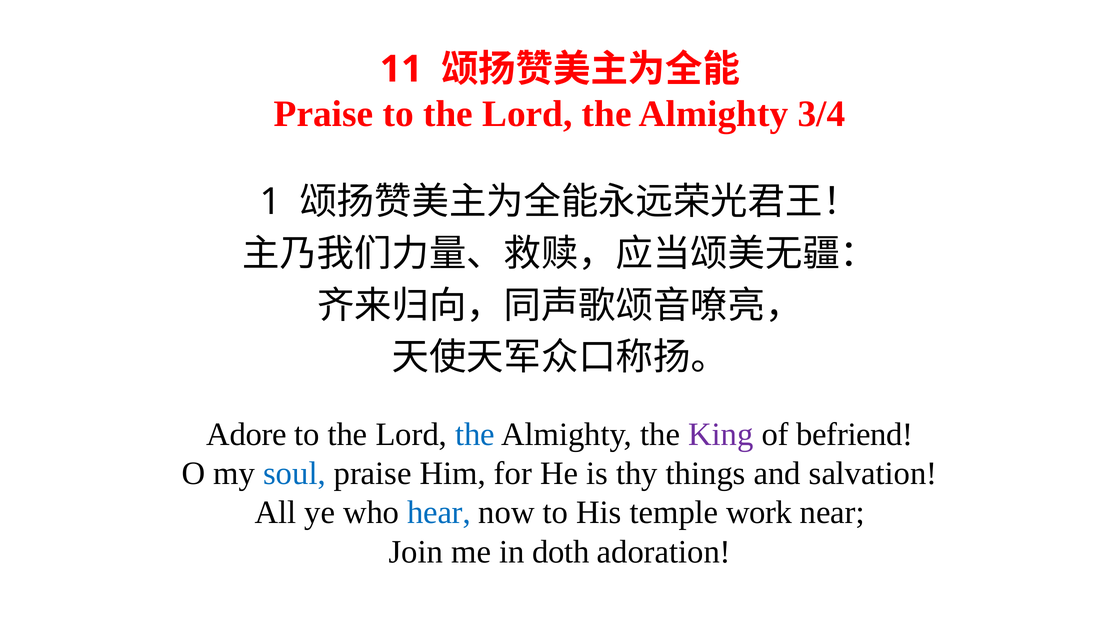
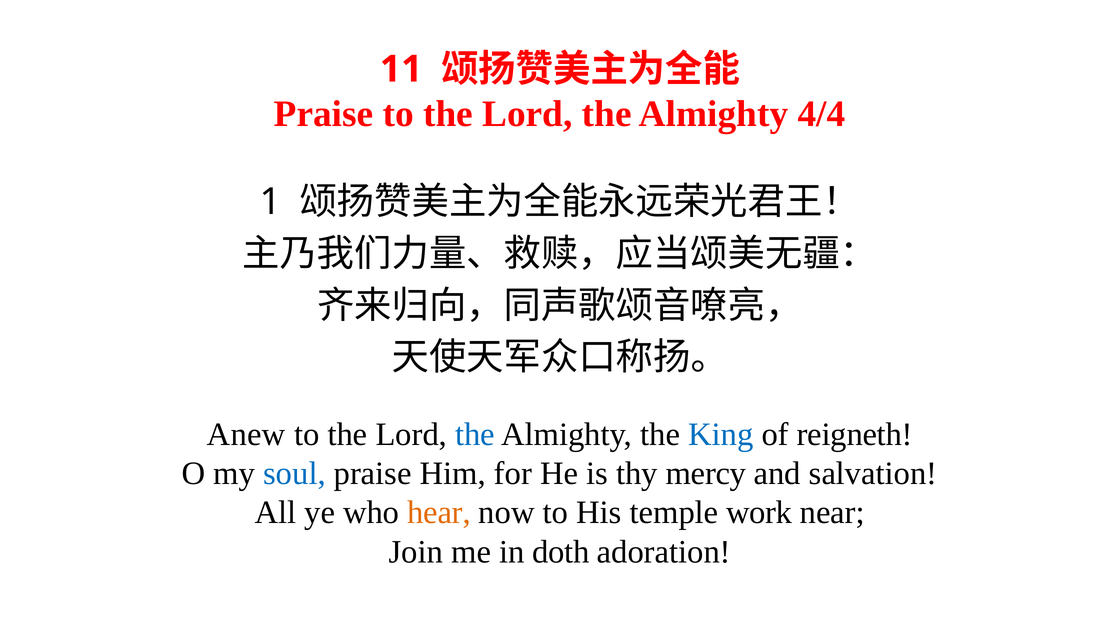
3/4: 3/4 -> 4/4
Adore: Adore -> Anew
King colour: purple -> blue
befriend: befriend -> reigneth
things: things -> mercy
hear colour: blue -> orange
